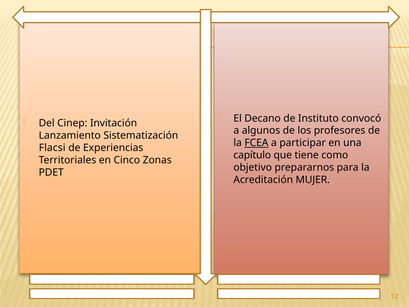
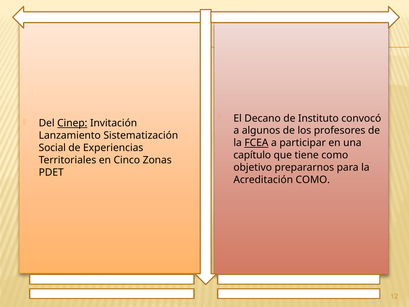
Cinep underline: none -> present
Flacsi: Flacsi -> Social
Acreditación MUJER: MUJER -> COMO
